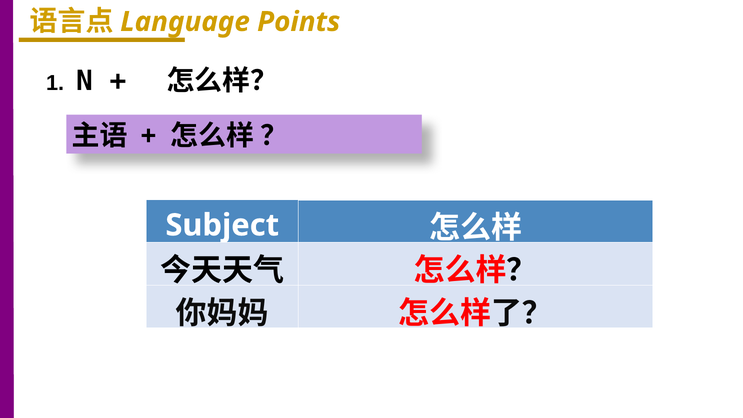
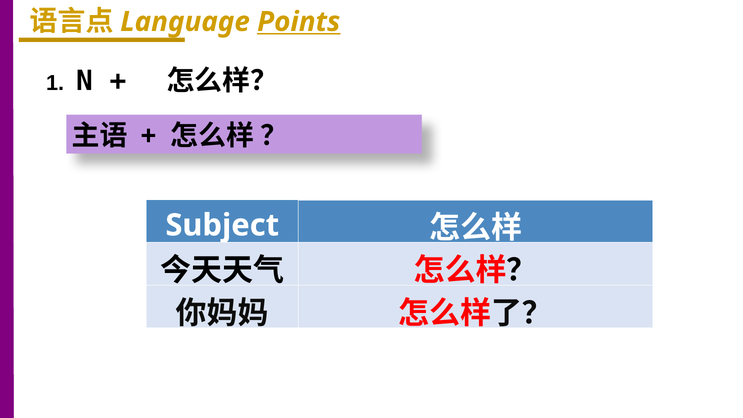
Points underline: none -> present
